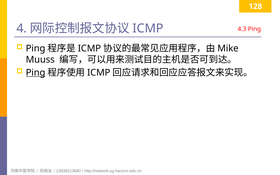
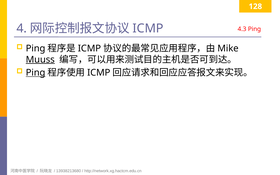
Muuss underline: none -> present
